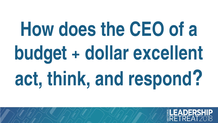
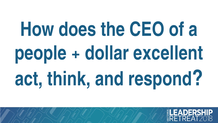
budget: budget -> people
